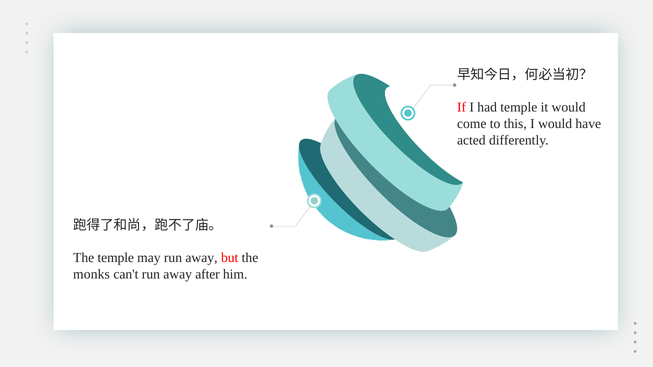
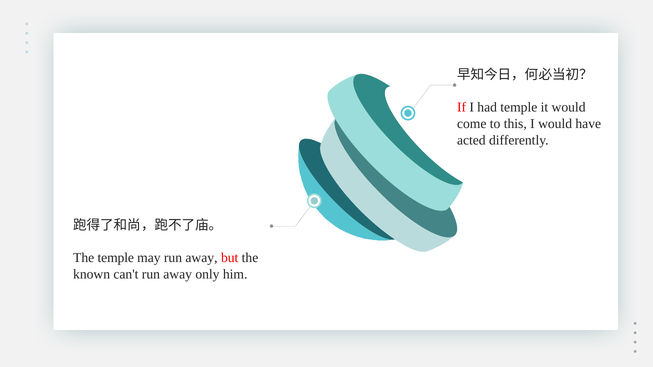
monks: monks -> known
after: after -> only
